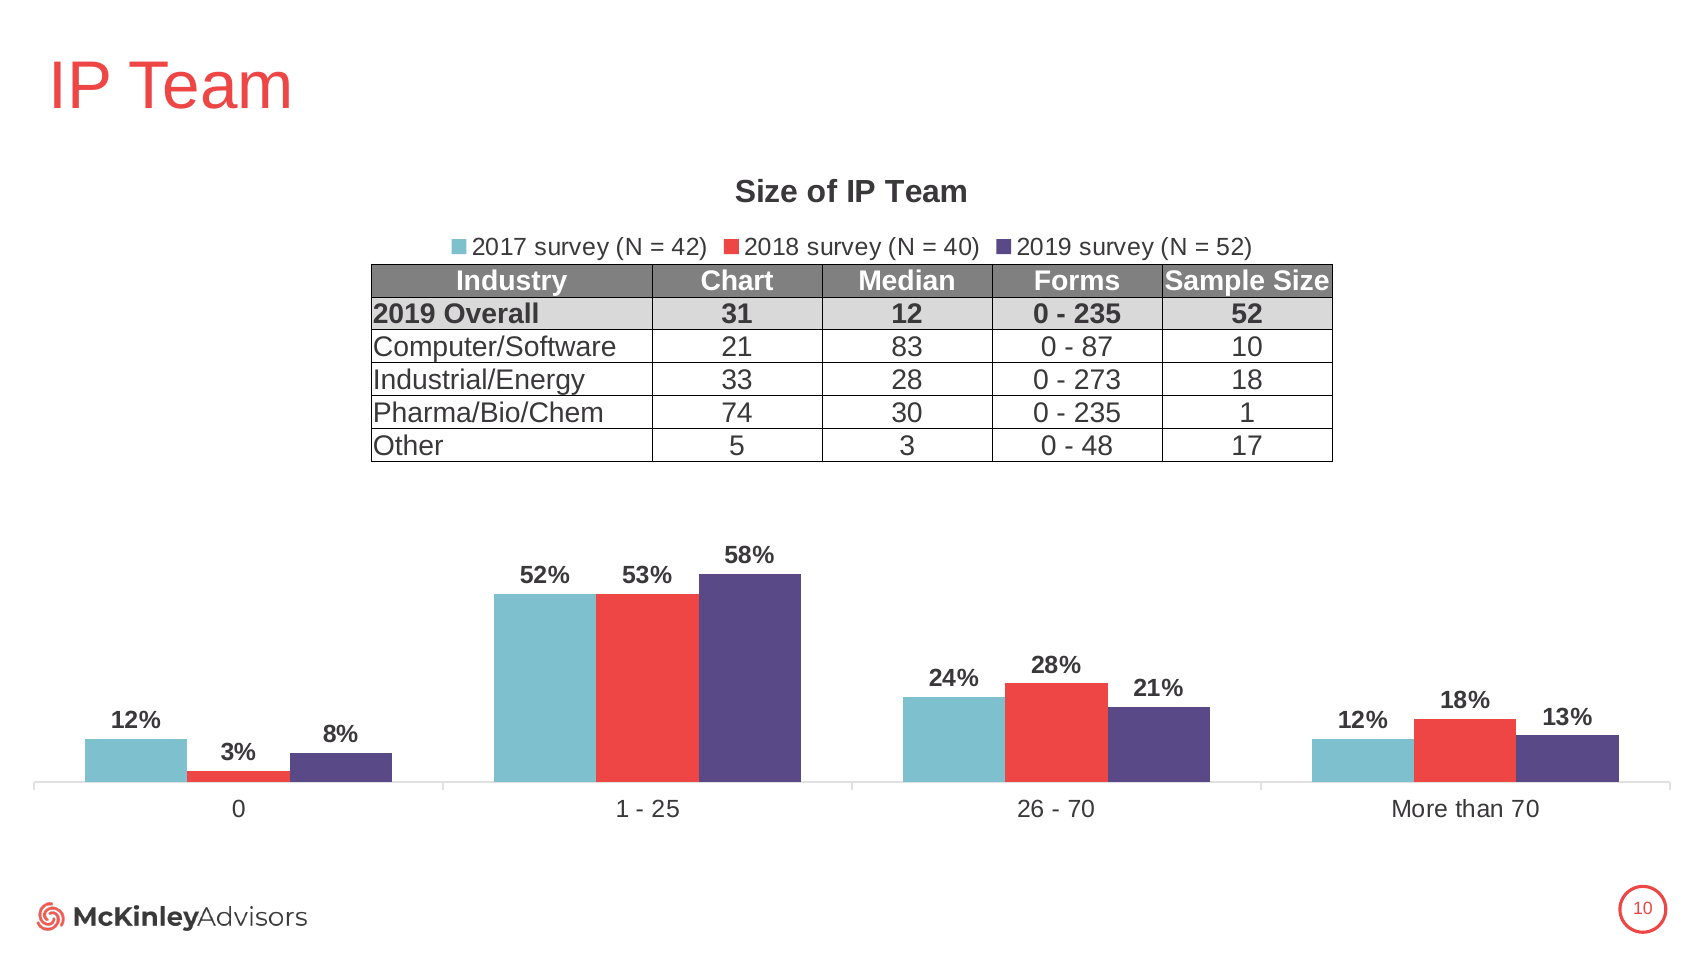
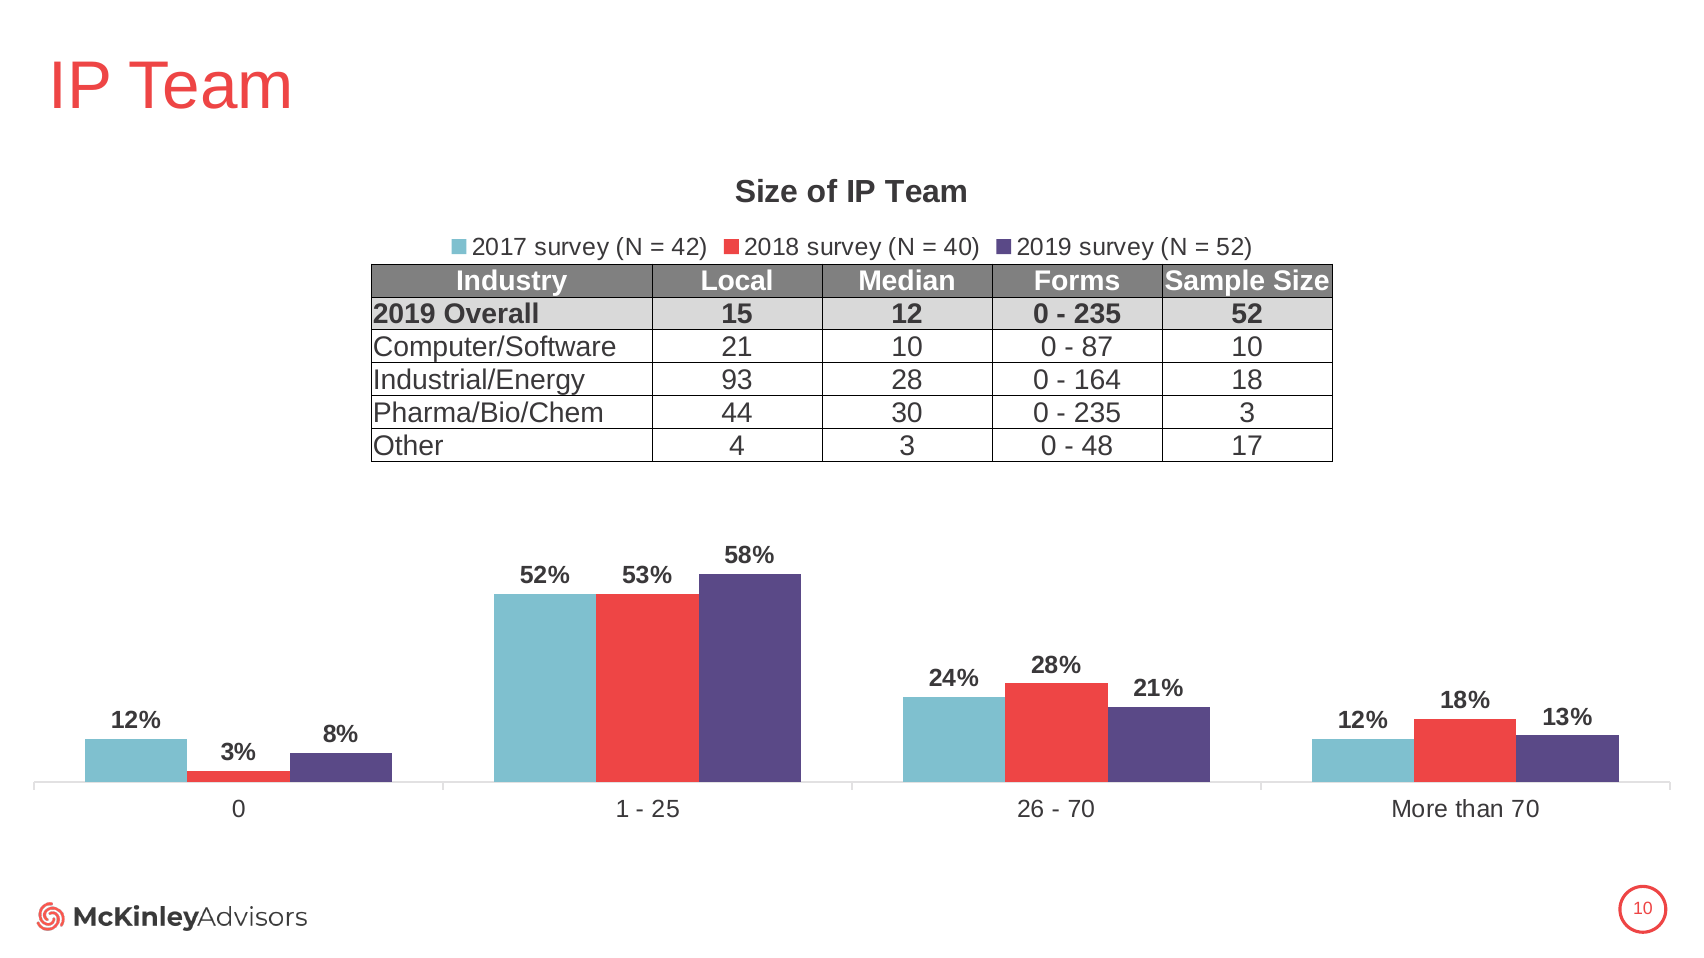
Chart: Chart -> Local
31: 31 -> 15
21 83: 83 -> 10
33: 33 -> 93
273: 273 -> 164
74: 74 -> 44
235 1: 1 -> 3
5: 5 -> 4
